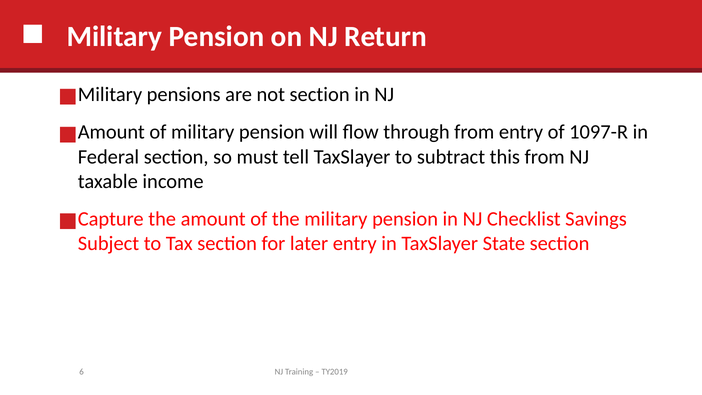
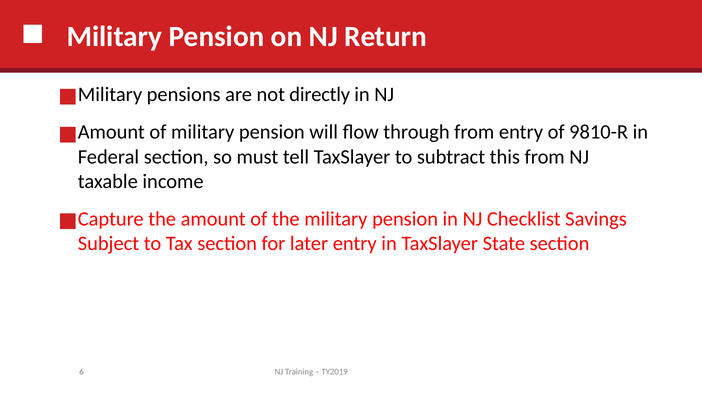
not section: section -> directly
1097-R: 1097-R -> 9810-R
